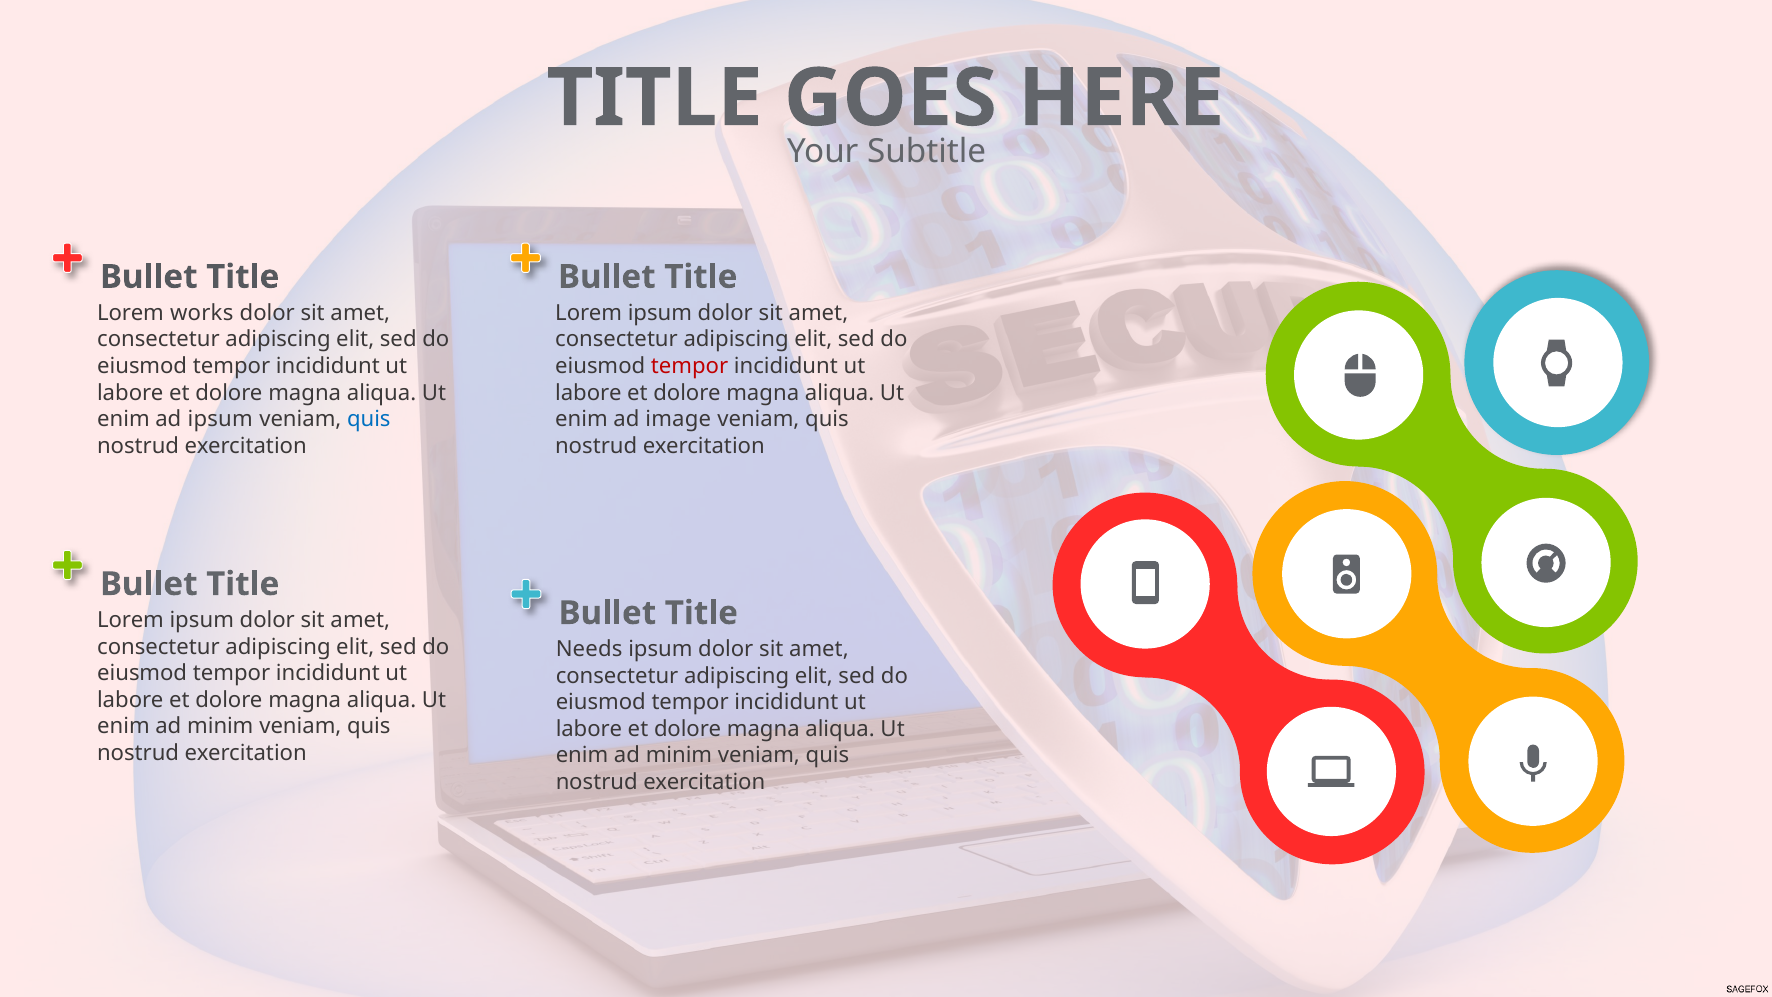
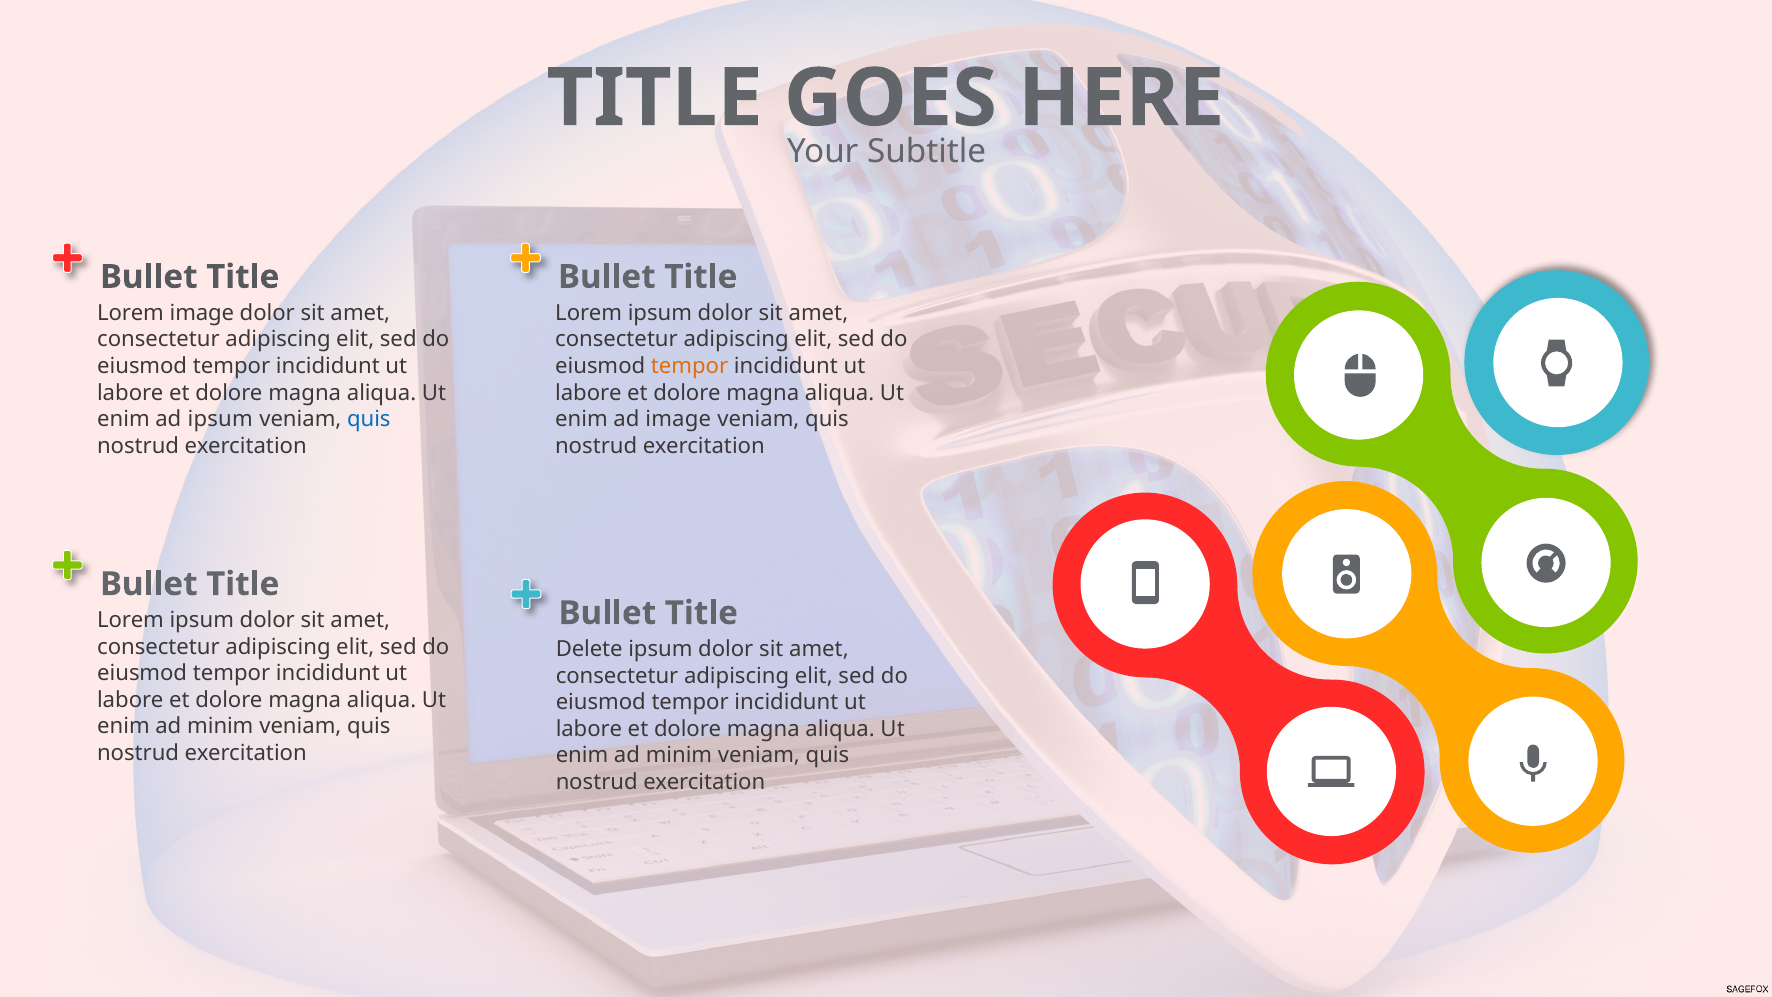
Lorem works: works -> image
tempor at (690, 366) colour: red -> orange
Needs: Needs -> Delete
